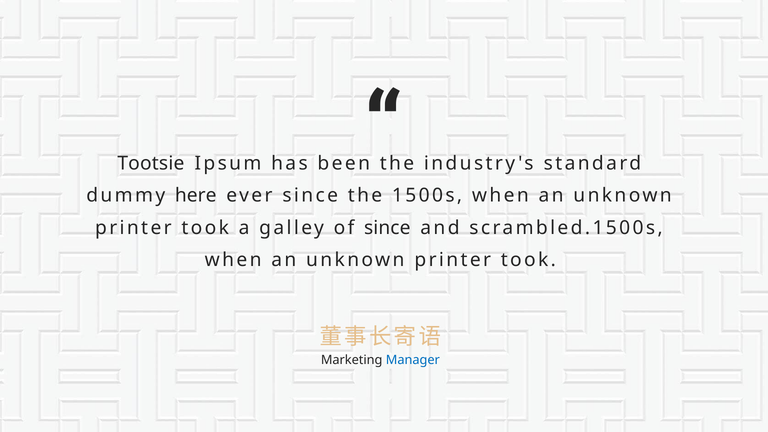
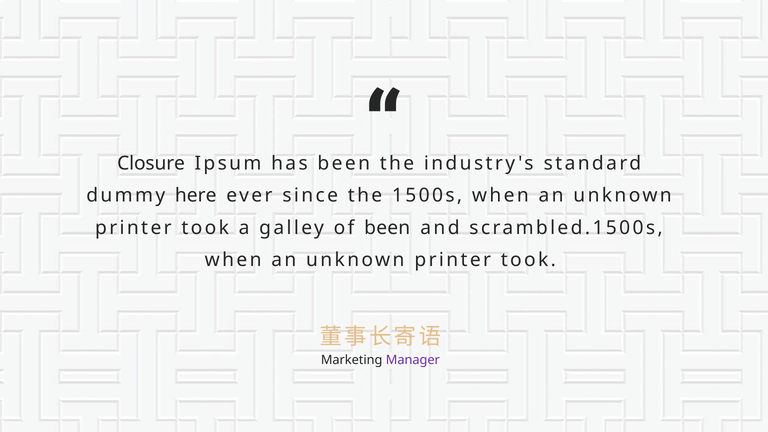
Tootsie: Tootsie -> Closure
of since: since -> been
Manager colour: blue -> purple
